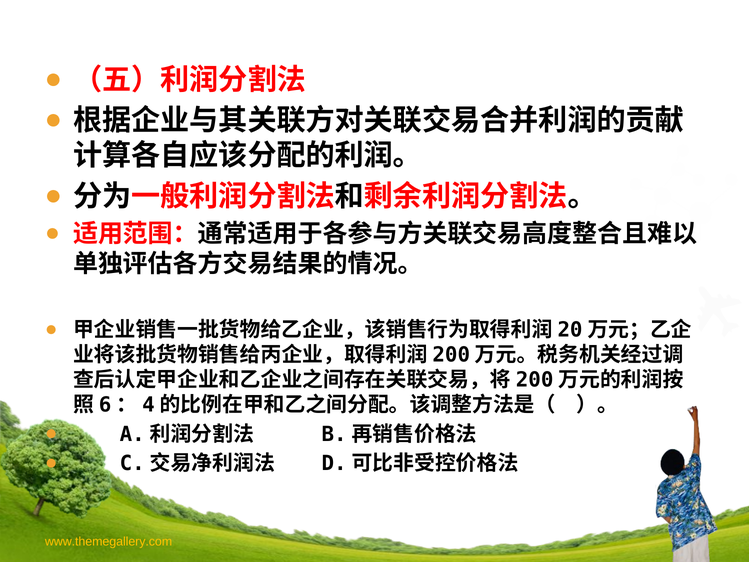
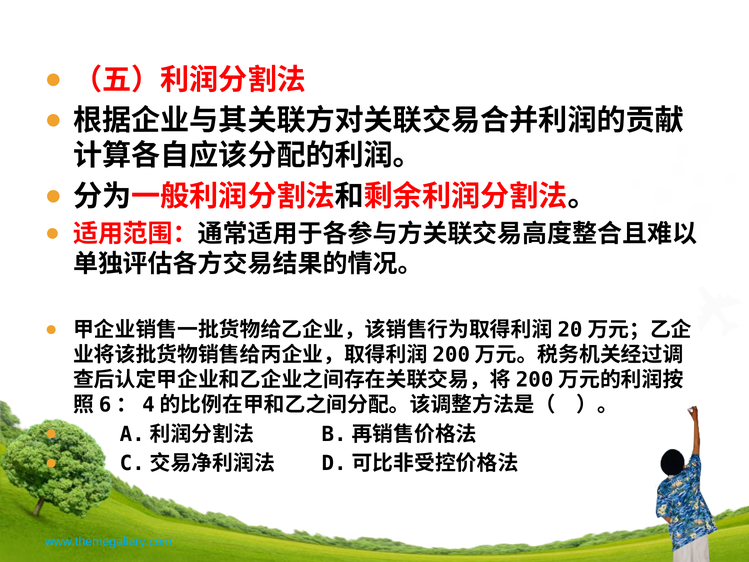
www.themegallery.com colour: yellow -> light blue
